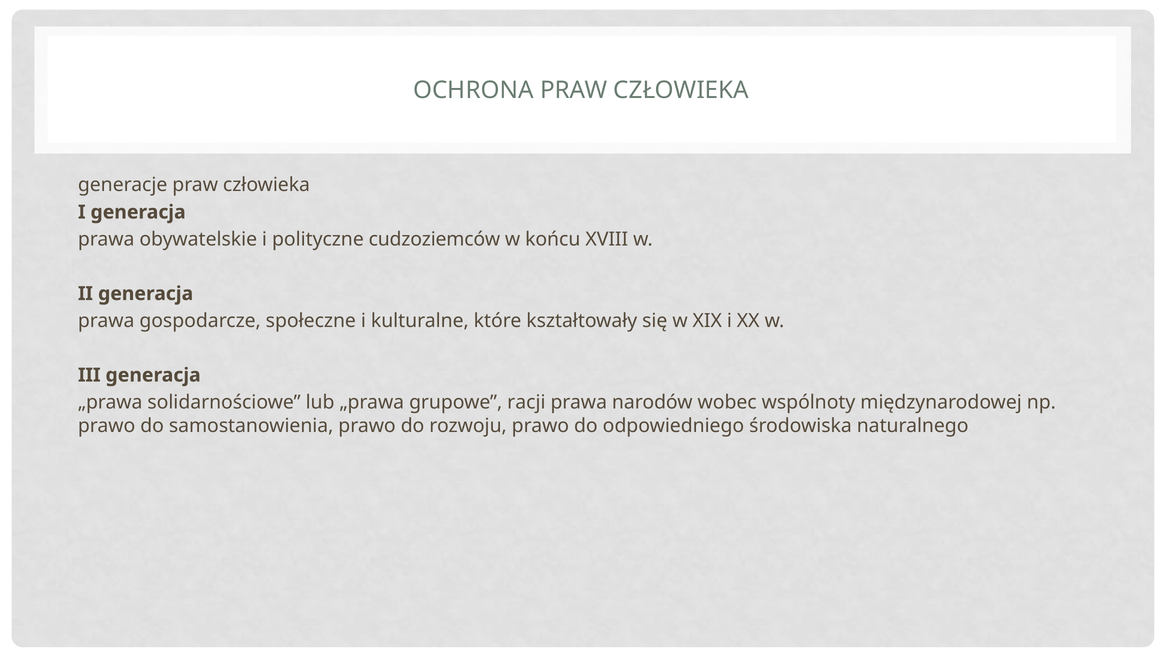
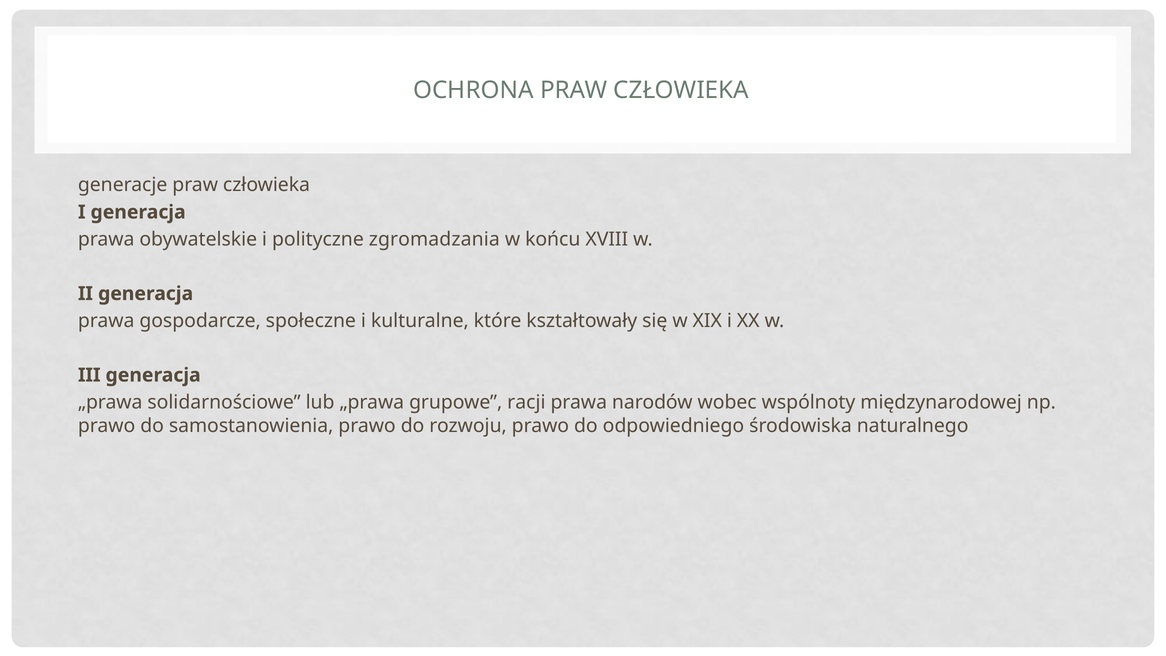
cudzoziemców: cudzoziemców -> zgromadzania
